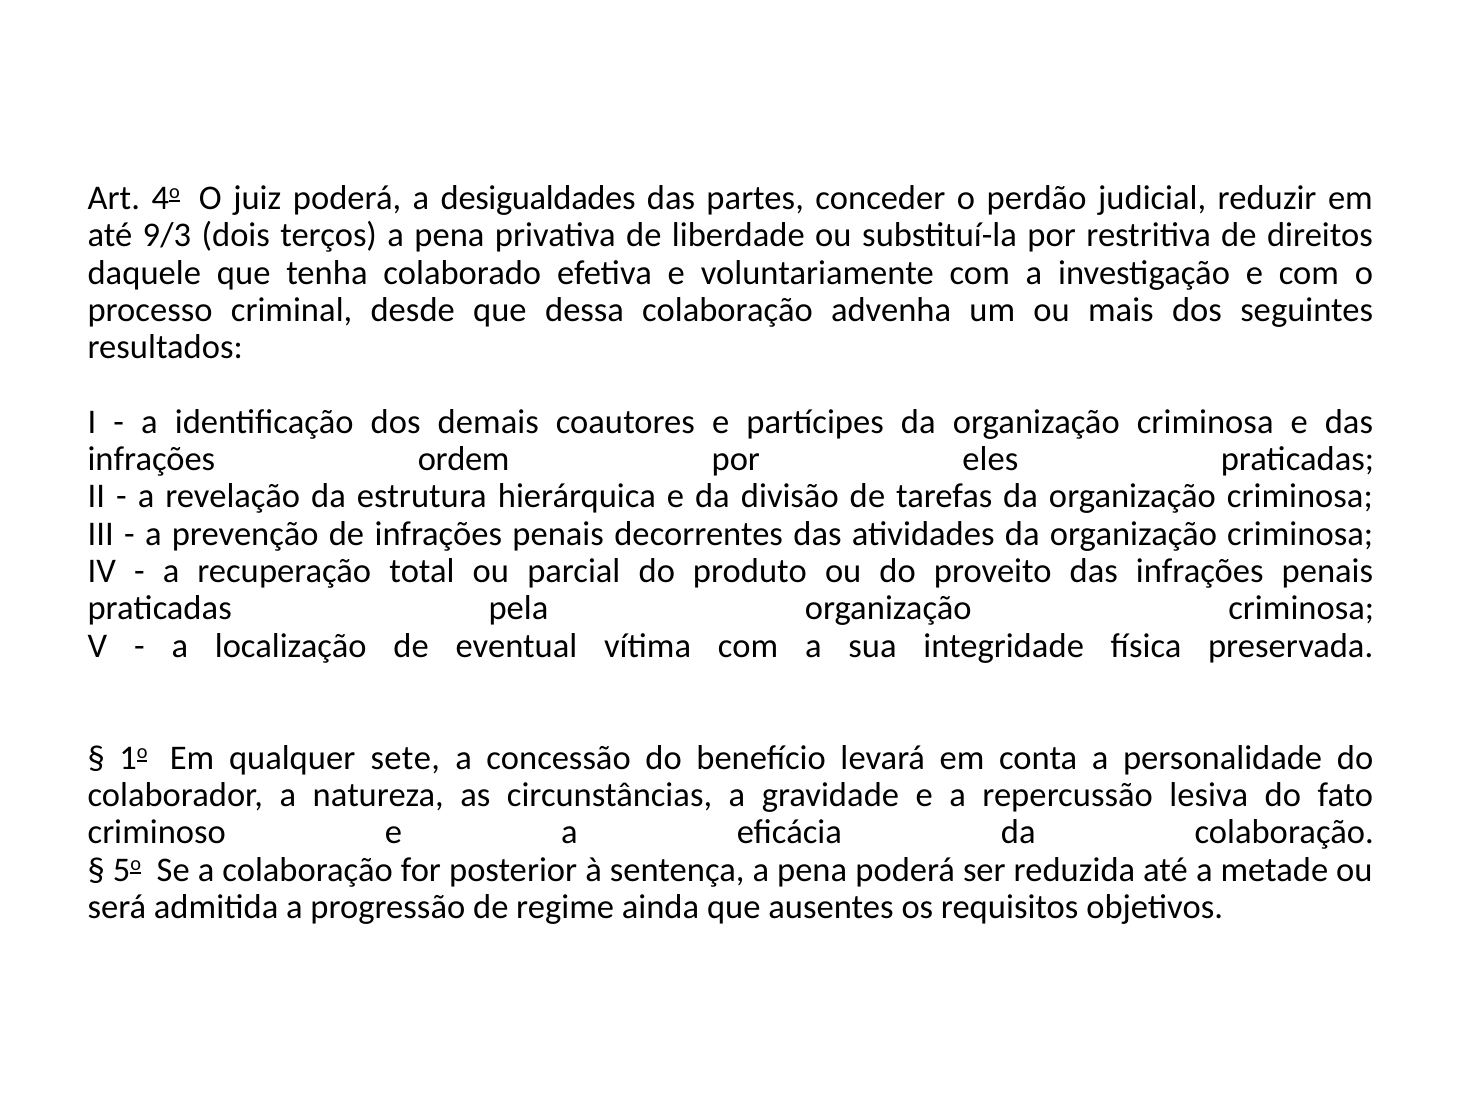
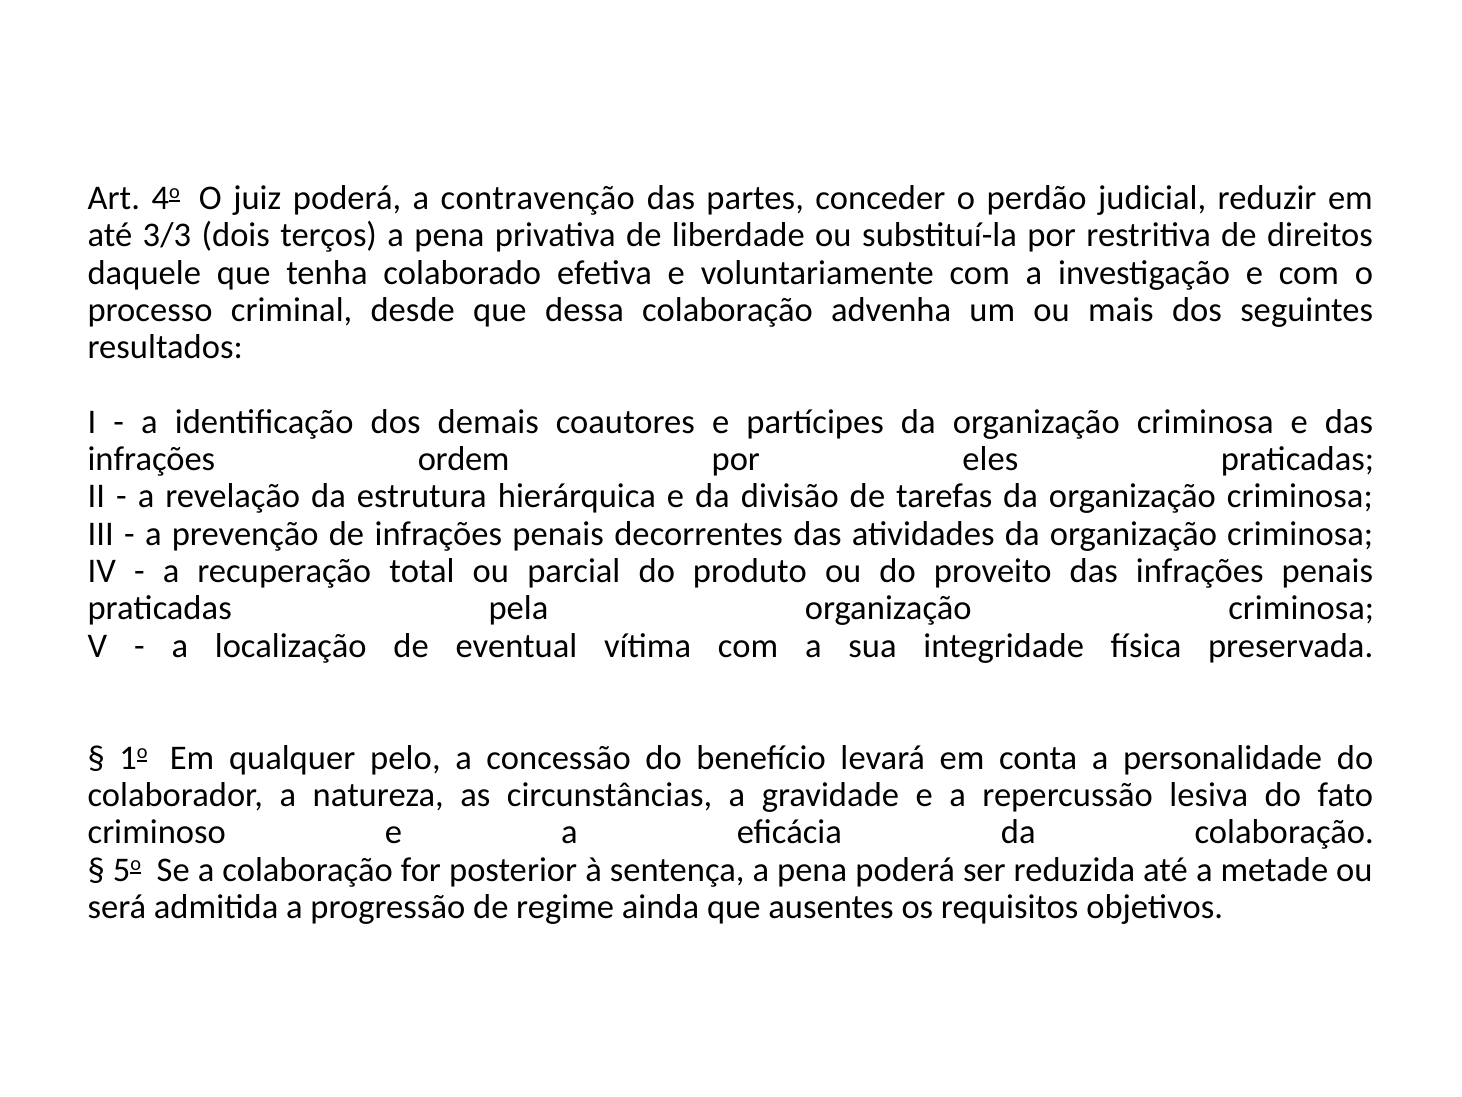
desigualdades: desigualdades -> contravenção
9/3: 9/3 -> 3/3
sete: sete -> pelo
